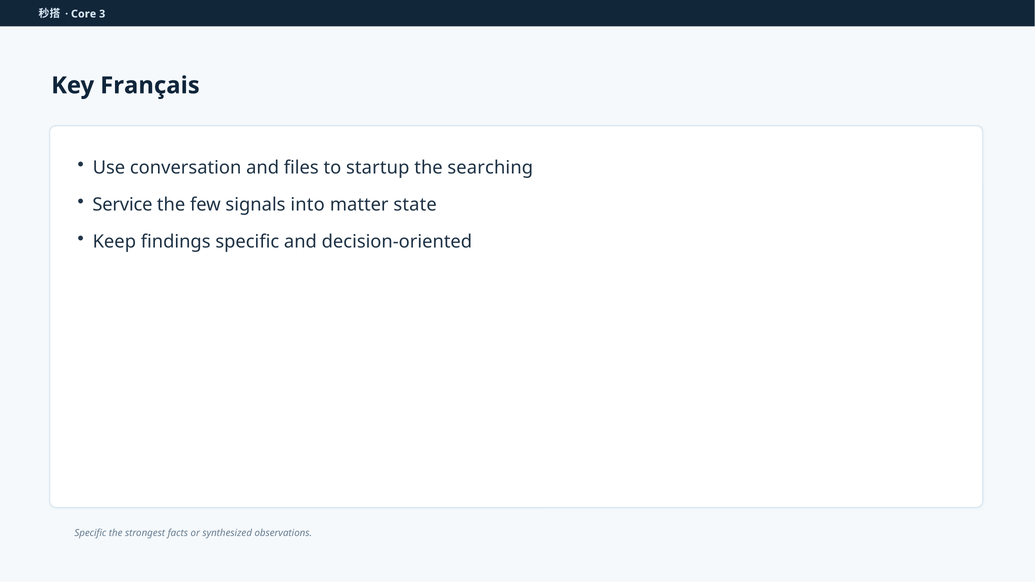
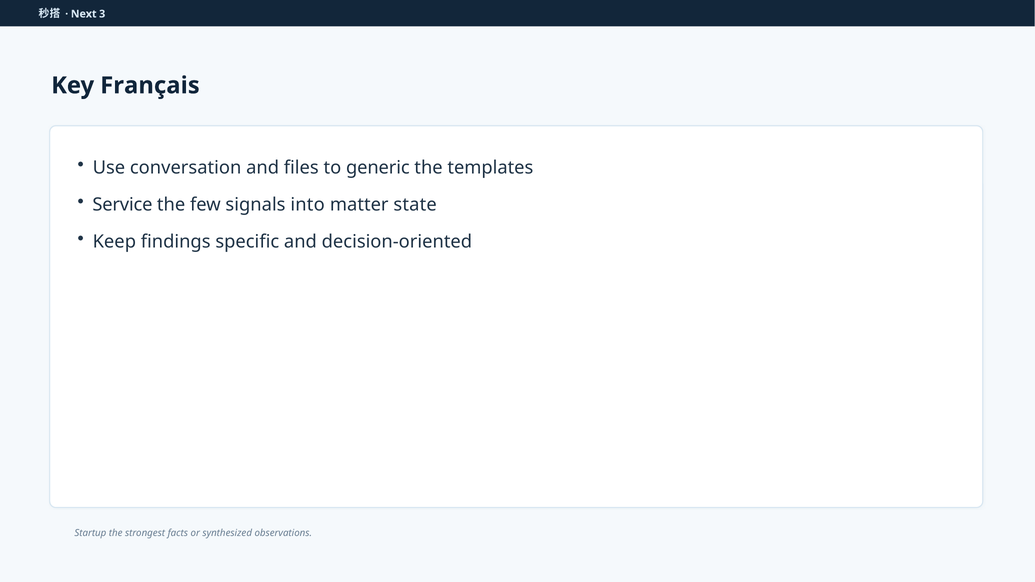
Core: Core -> Next
startup: startup -> generic
searching: searching -> templates
Specific at (90, 533): Specific -> Startup
